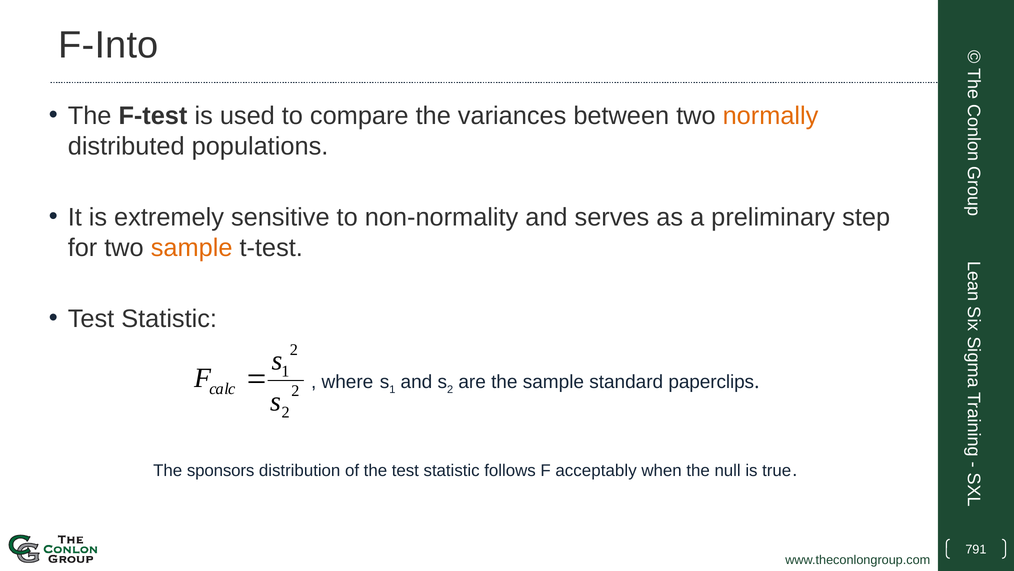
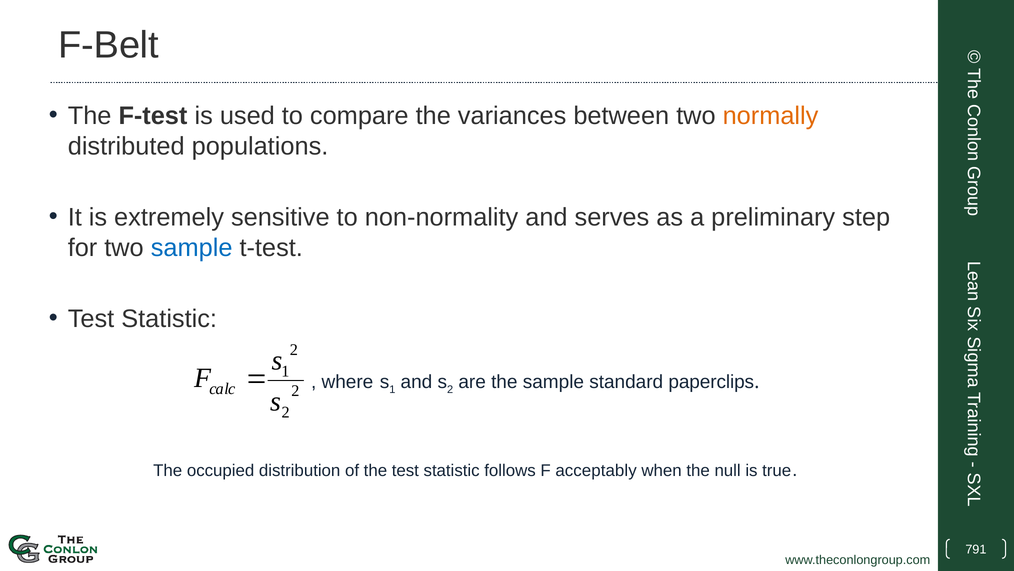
F-Into: F-Into -> F-Belt
sample at (192, 248) colour: orange -> blue
sponsors: sponsors -> occupied
